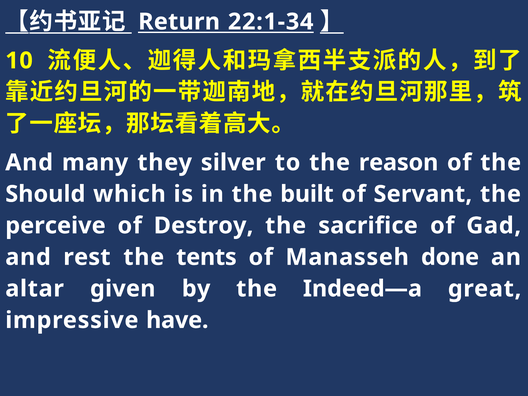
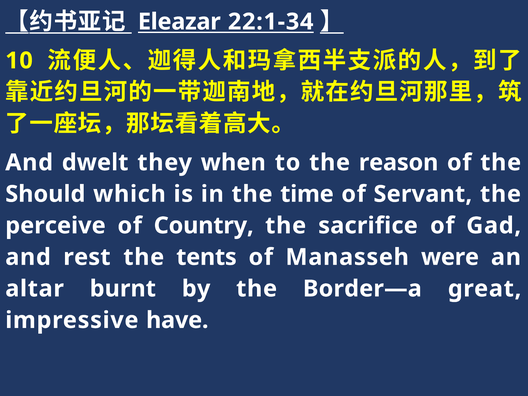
Return: Return -> Eleazar
many: many -> dwelt
silver: silver -> when
built: built -> time
Destroy: Destroy -> Country
done: done -> were
given: given -> burnt
Indeed—a: Indeed—a -> Border—a
